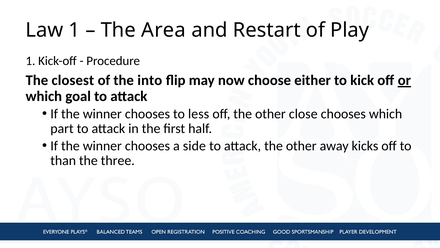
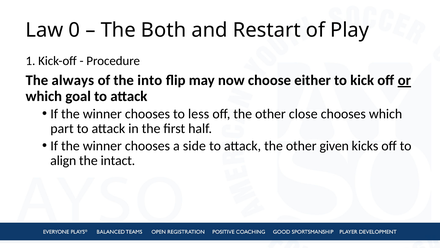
Law 1: 1 -> 0
Area: Area -> Both
closest: closest -> always
away: away -> given
than: than -> align
three: three -> intact
